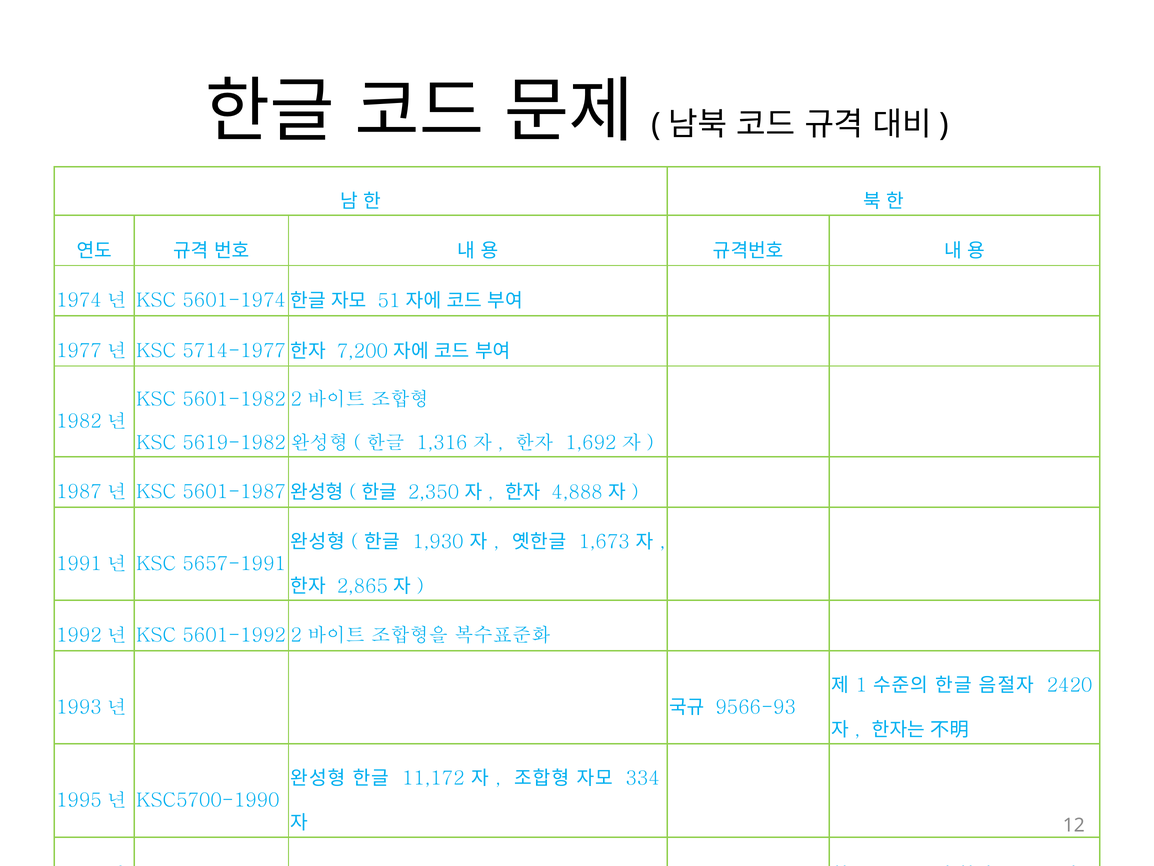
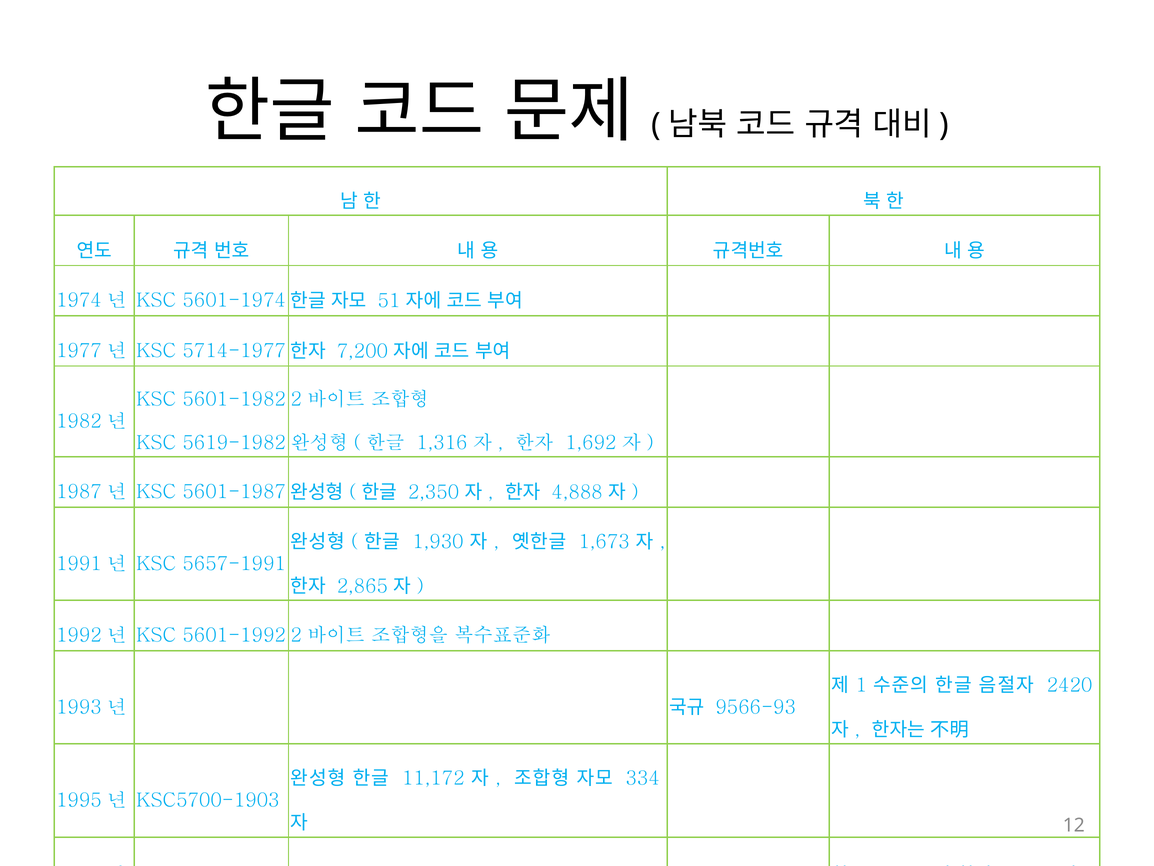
KSC5700-1990: KSC5700-1990 -> KSC5700-1903
